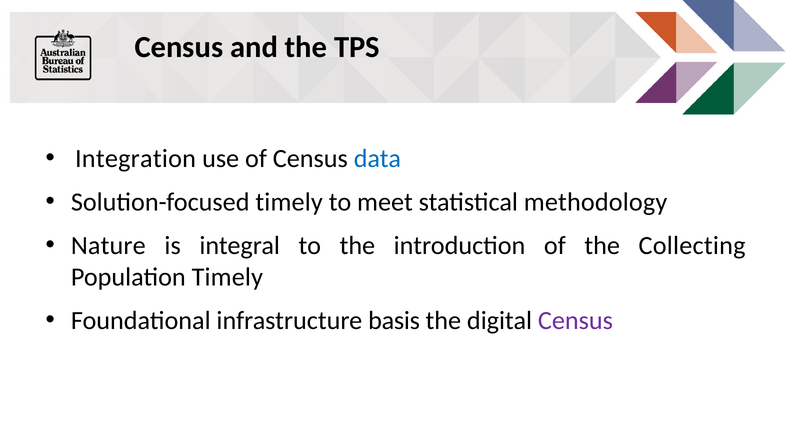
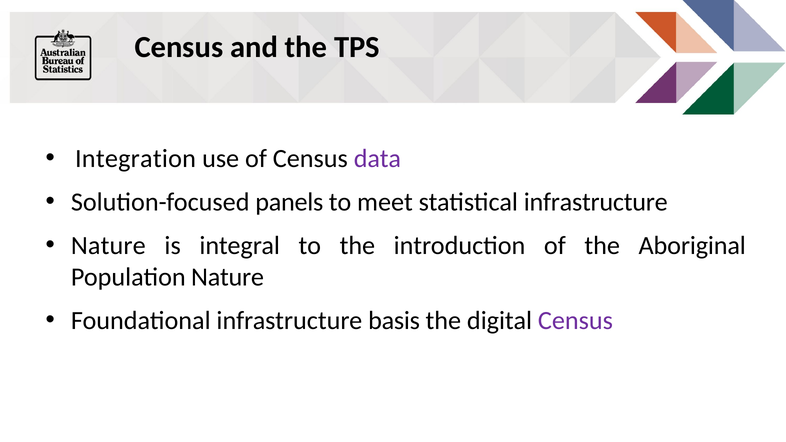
data colour: blue -> purple
Solution-focused timely: timely -> panels
statistical methodology: methodology -> infrastructure
Collecting: Collecting -> Aboriginal
Population Timely: Timely -> Nature
